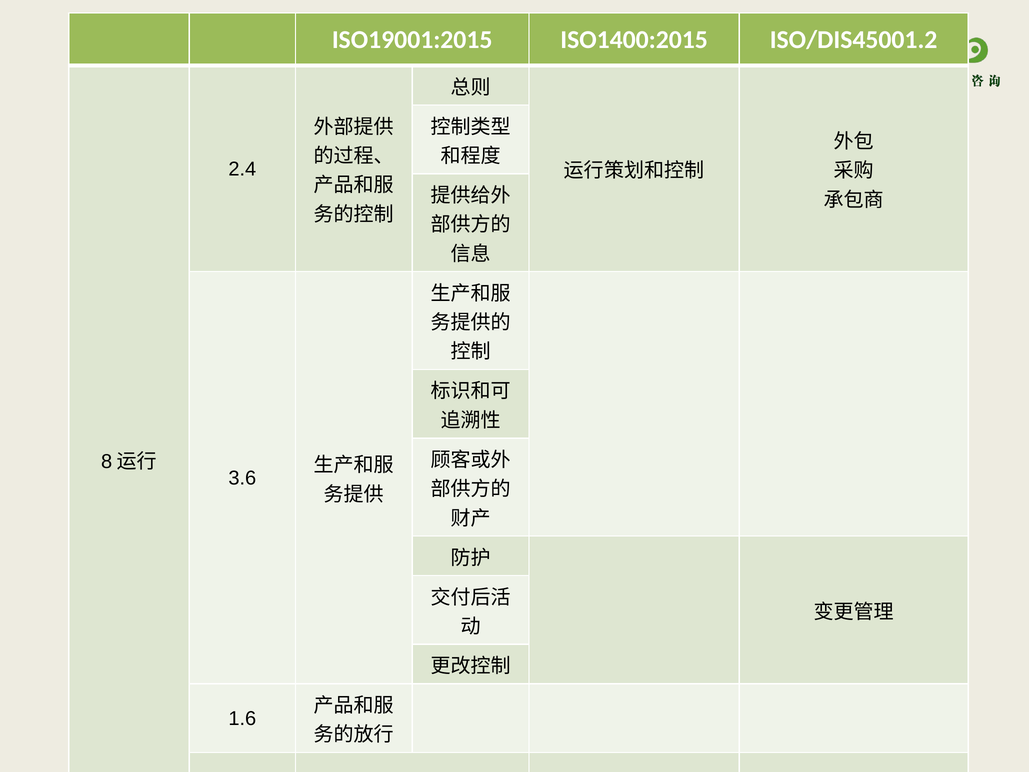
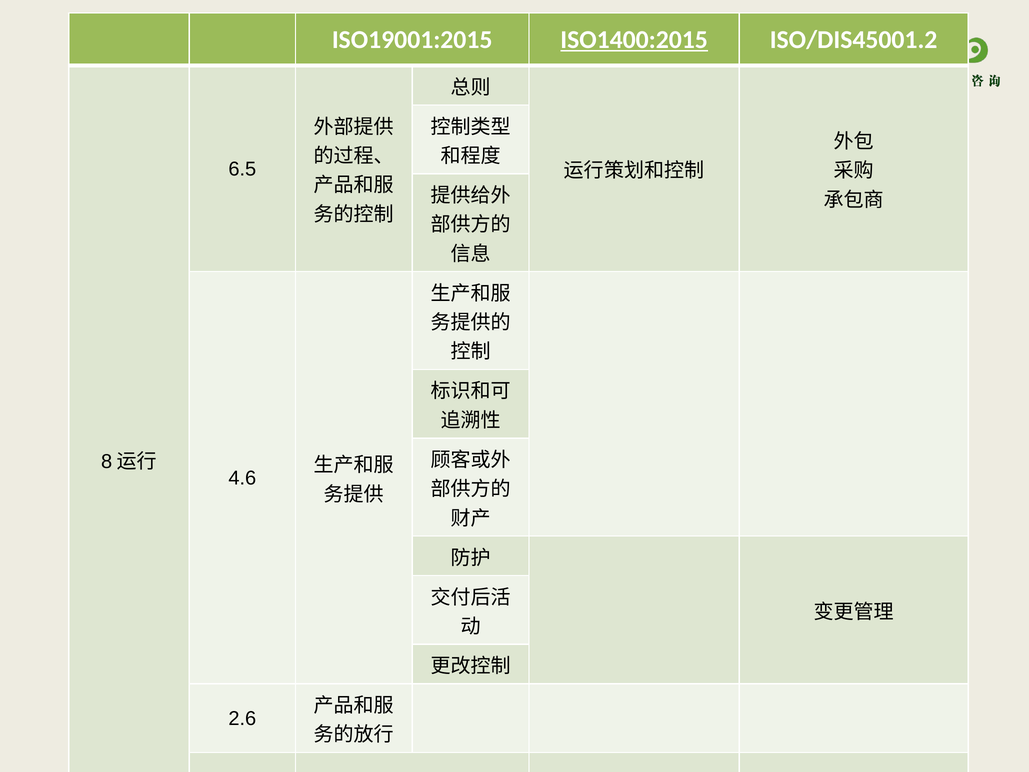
ISO1400:2015 underline: none -> present
2.4: 2.4 -> 6.5
3.6: 3.6 -> 4.6
1.6: 1.6 -> 2.6
